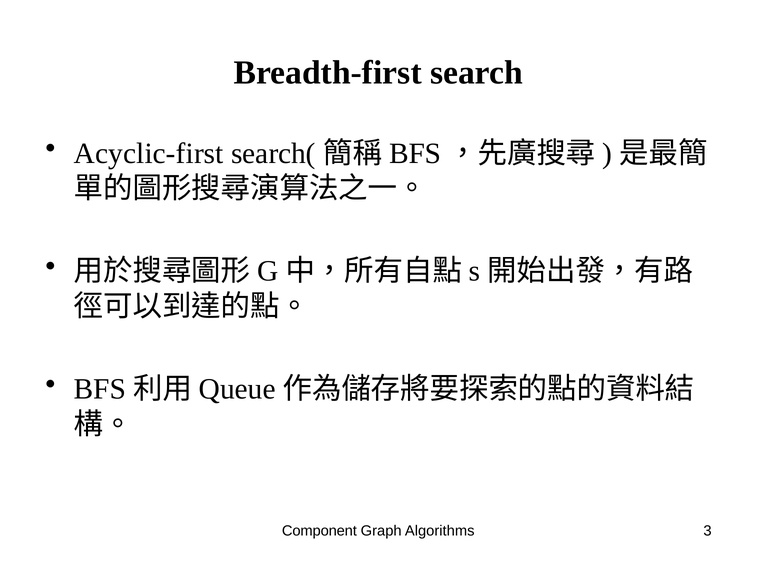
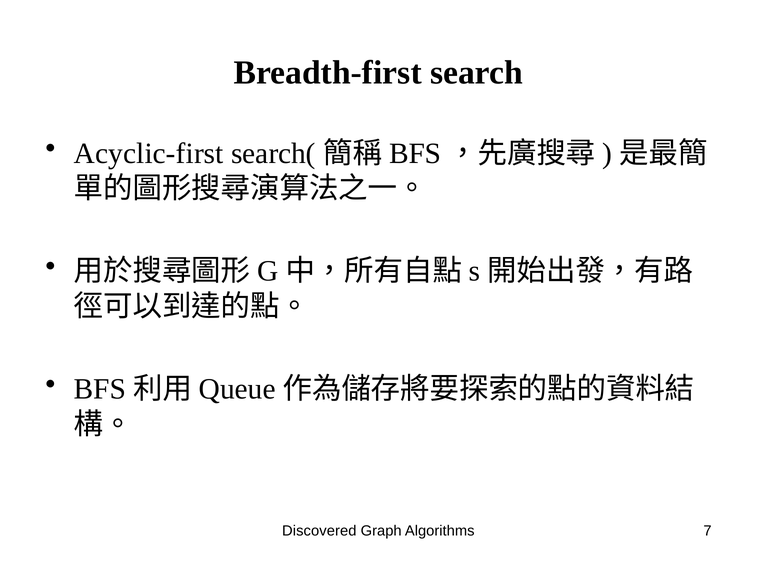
Component: Component -> Discovered
3: 3 -> 7
